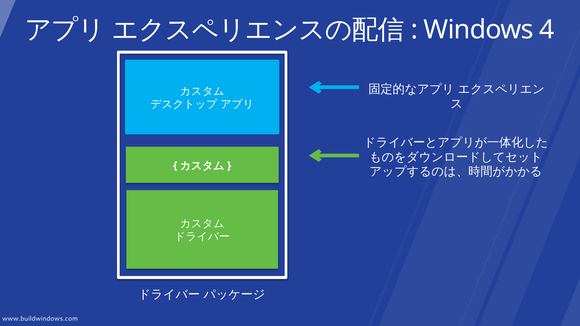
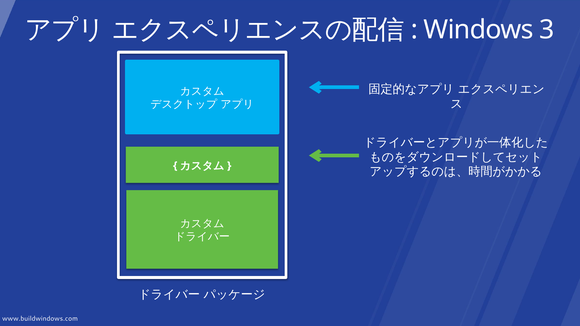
4: 4 -> 3
